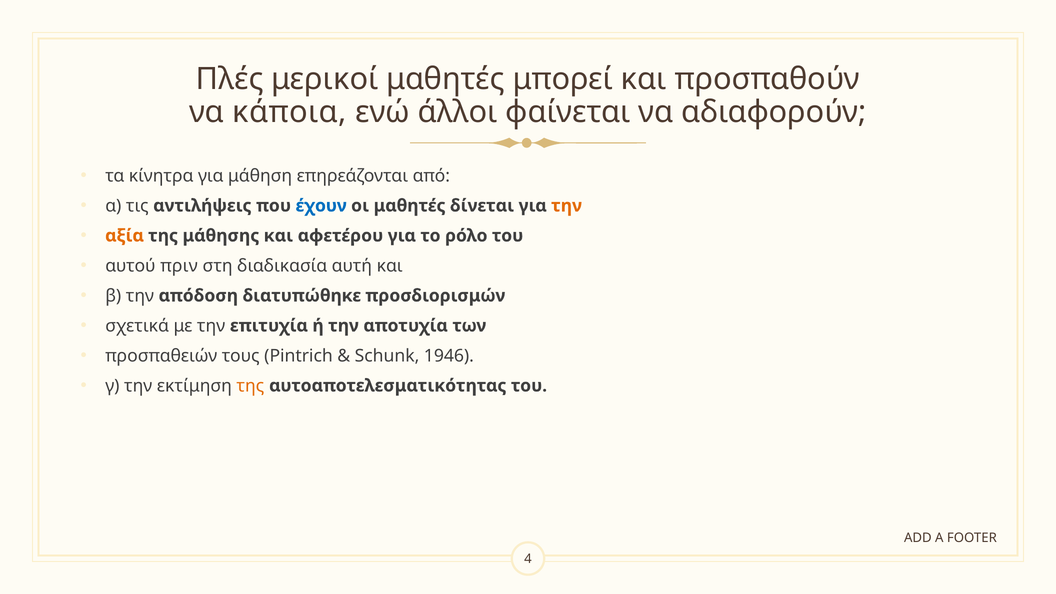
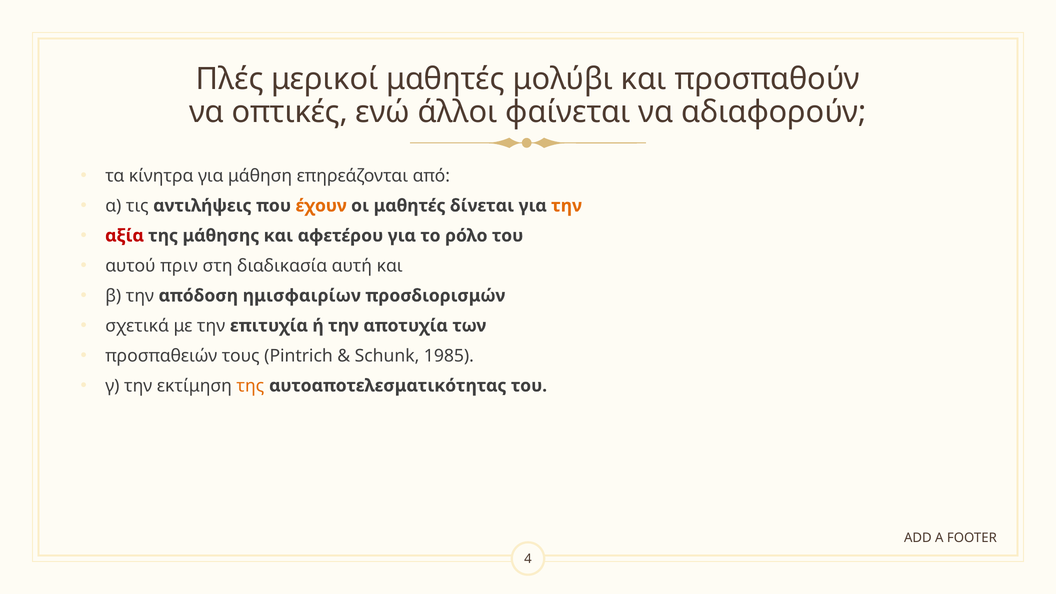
μπορεί: μπορεί -> μολύβι
κάποια: κάποια -> οπτικές
έχουν colour: blue -> orange
αξία colour: orange -> red
διατυπώθηκε: διατυπώθηκε -> ημισφαιρίων
1946: 1946 -> 1985
